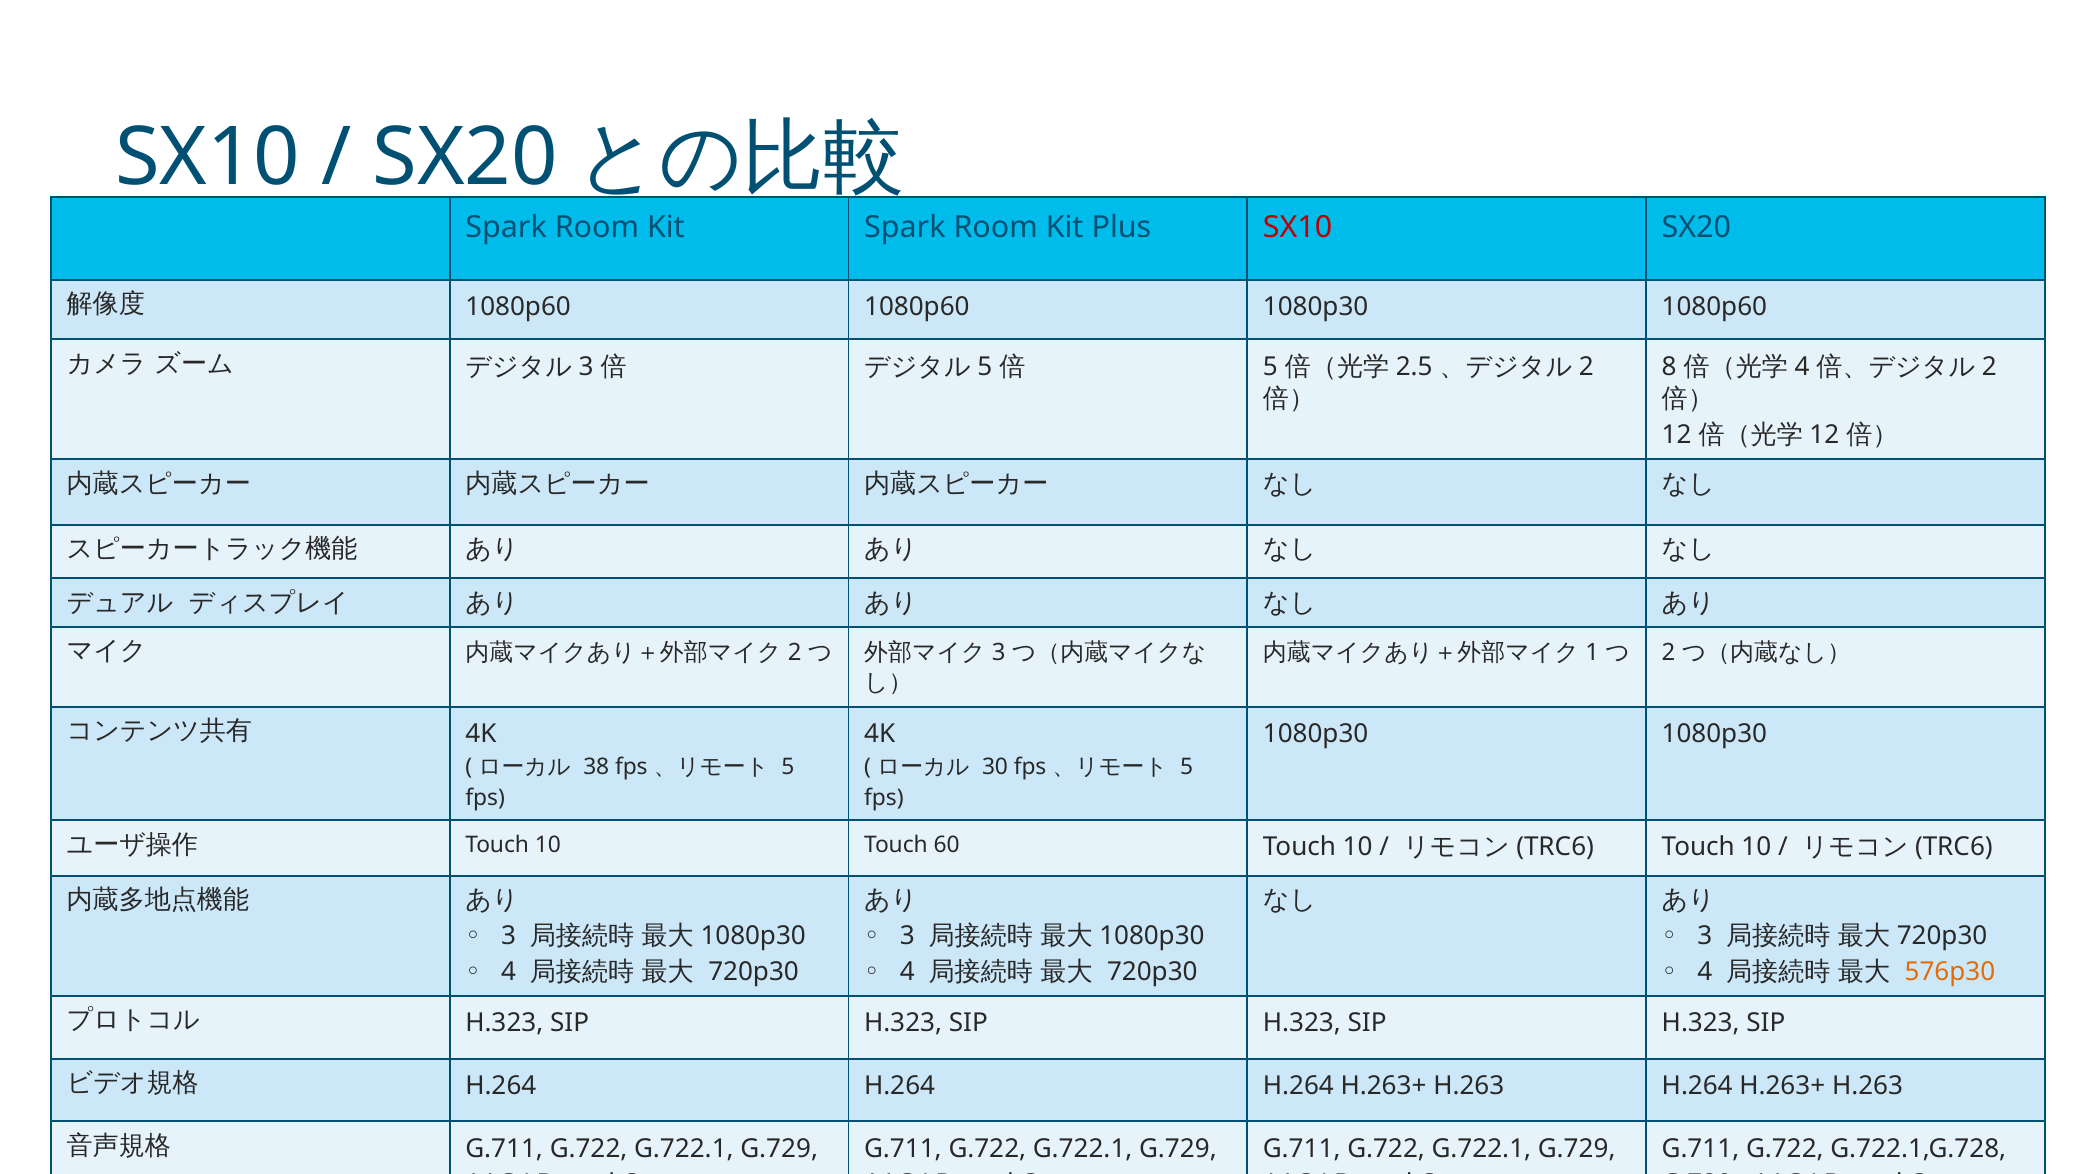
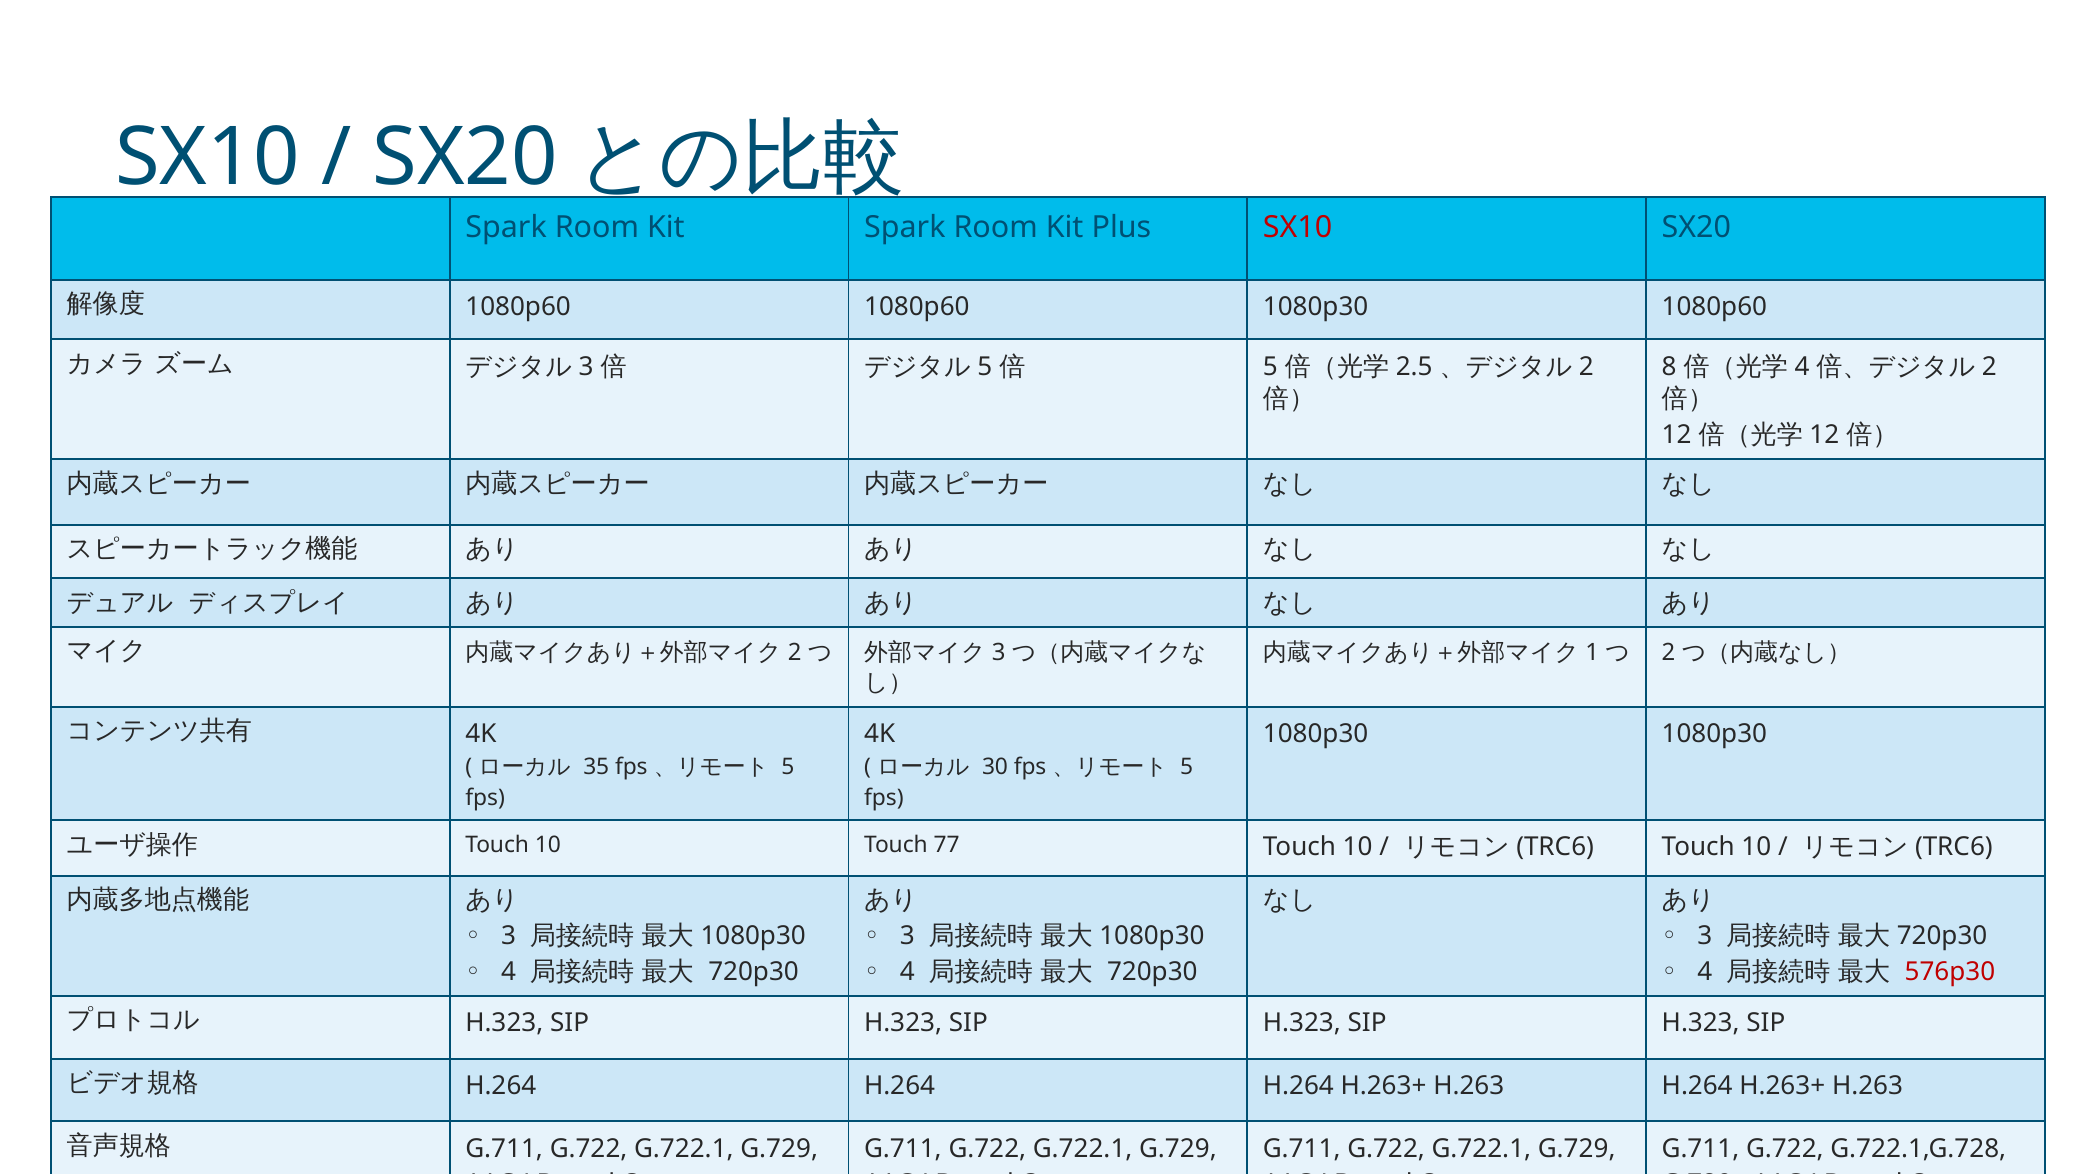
38: 38 -> 35
60: 60 -> 77
576p30 colour: orange -> red
